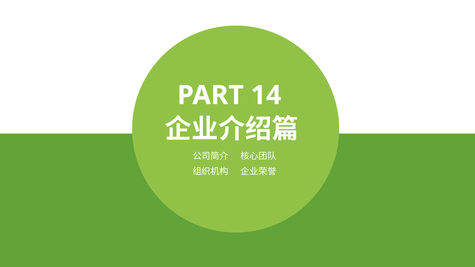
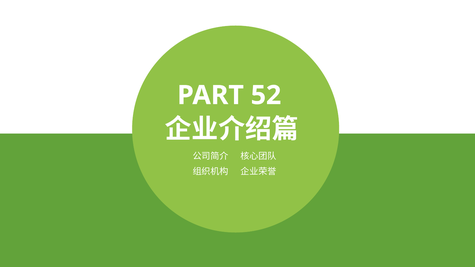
14: 14 -> 52
